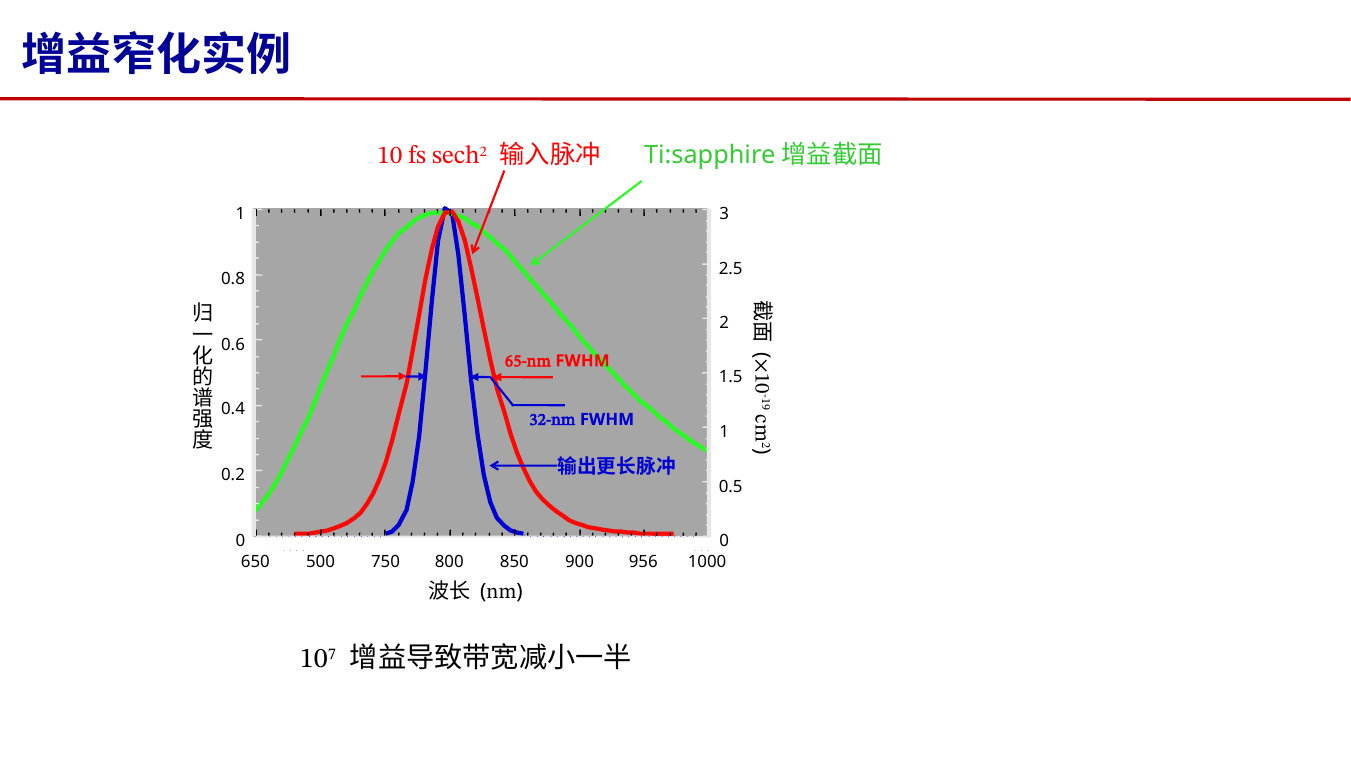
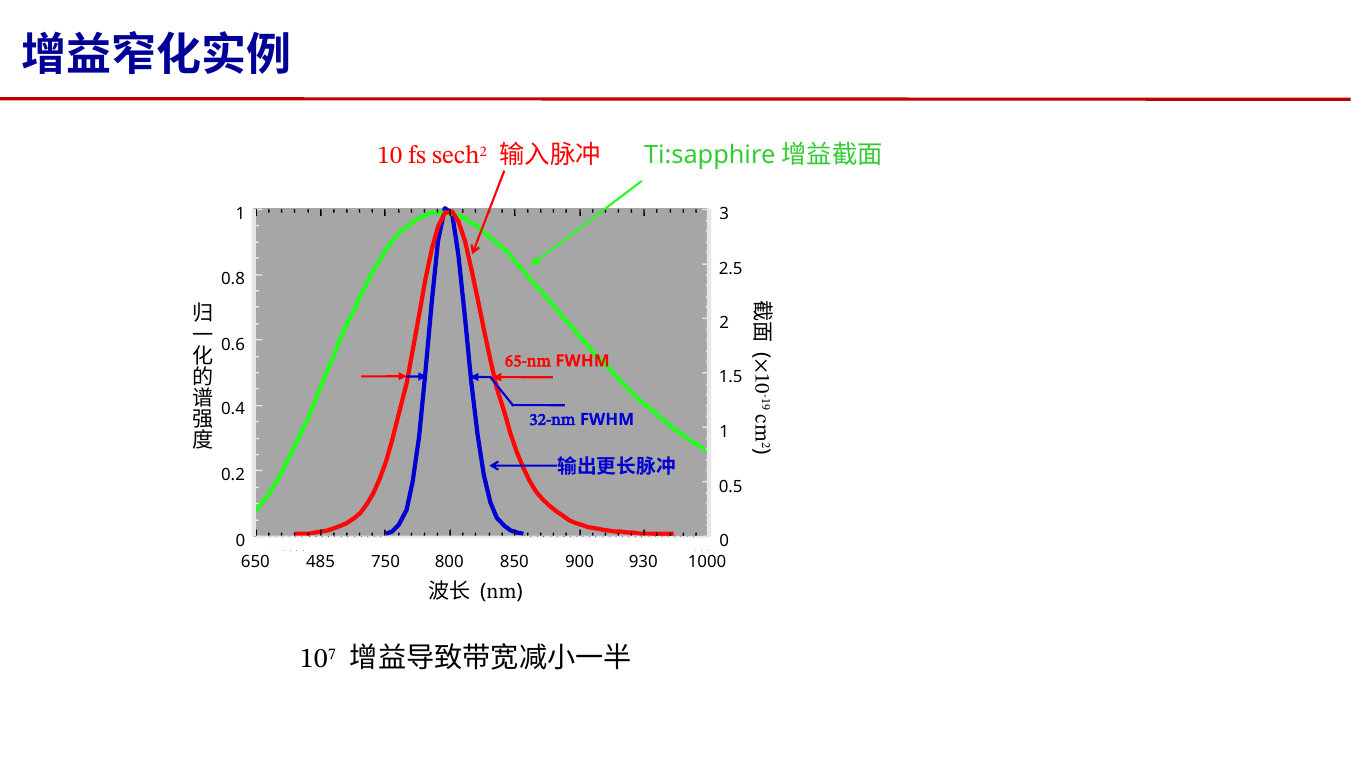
500: 500 -> 485
956: 956 -> 930
